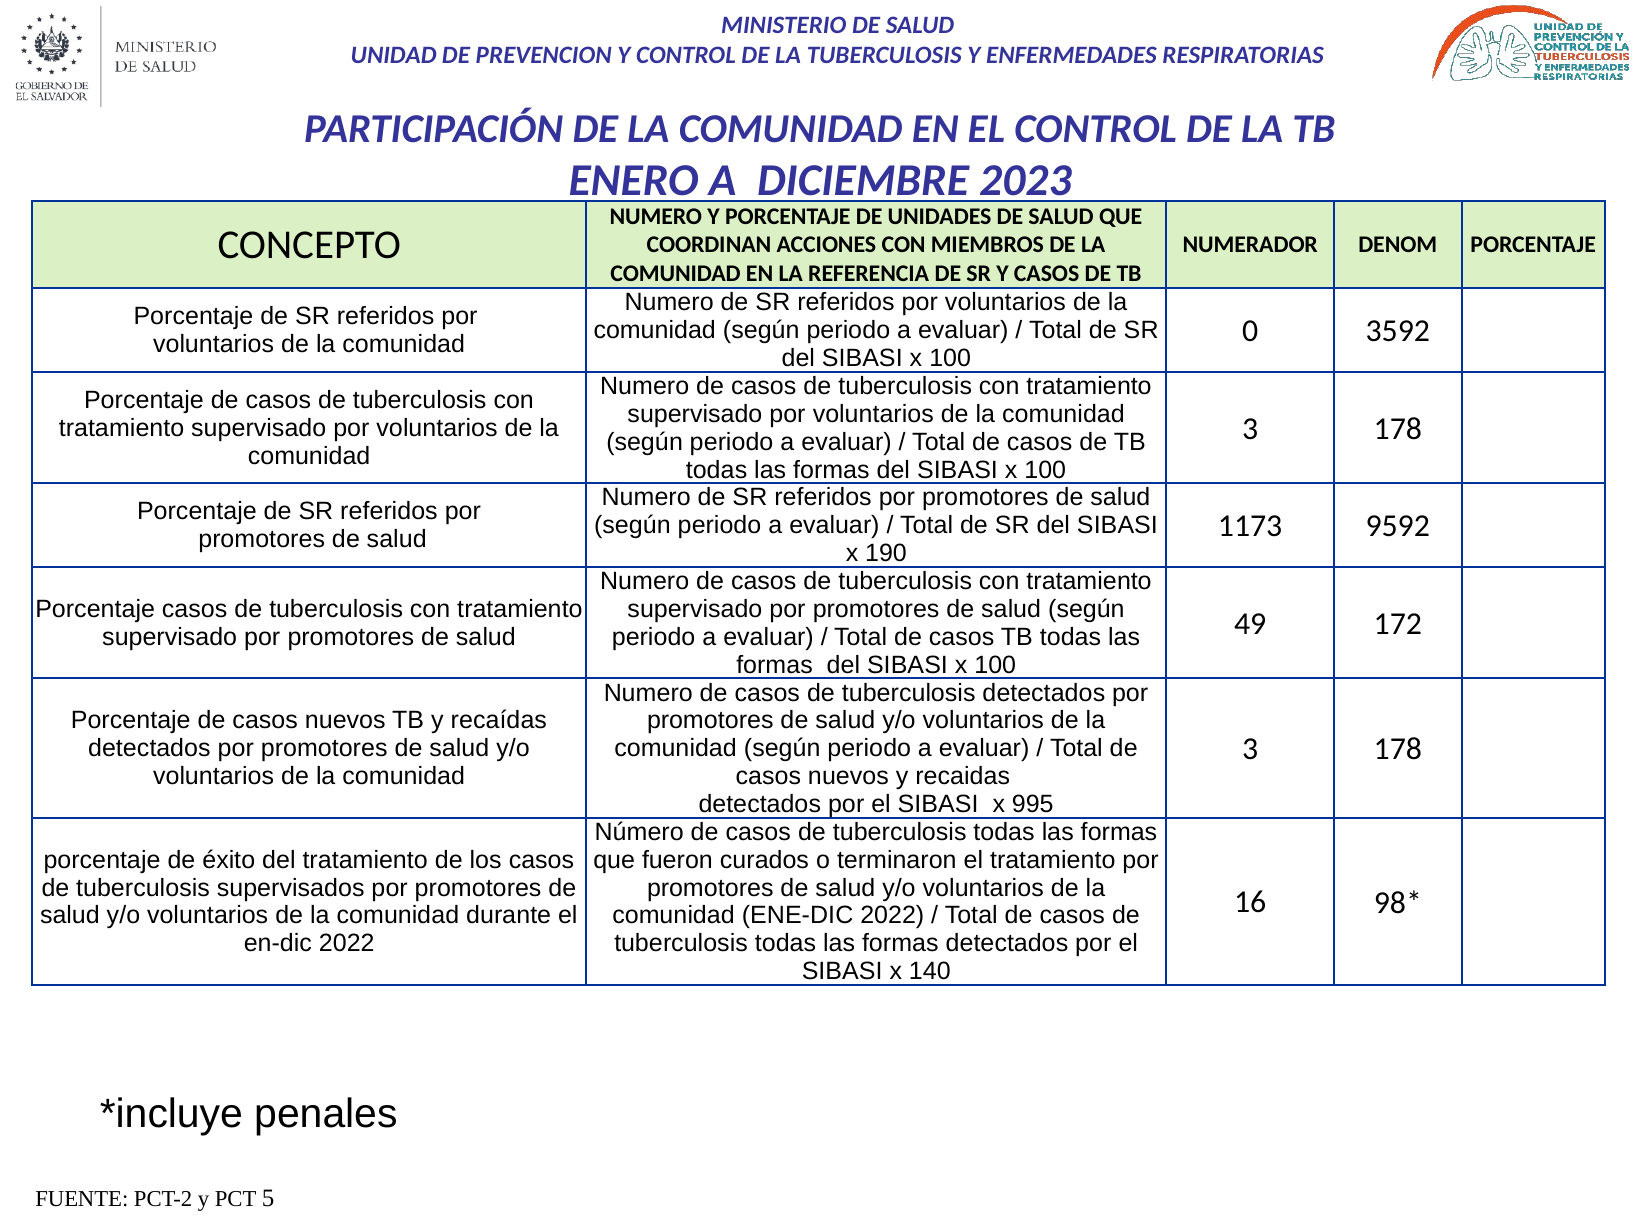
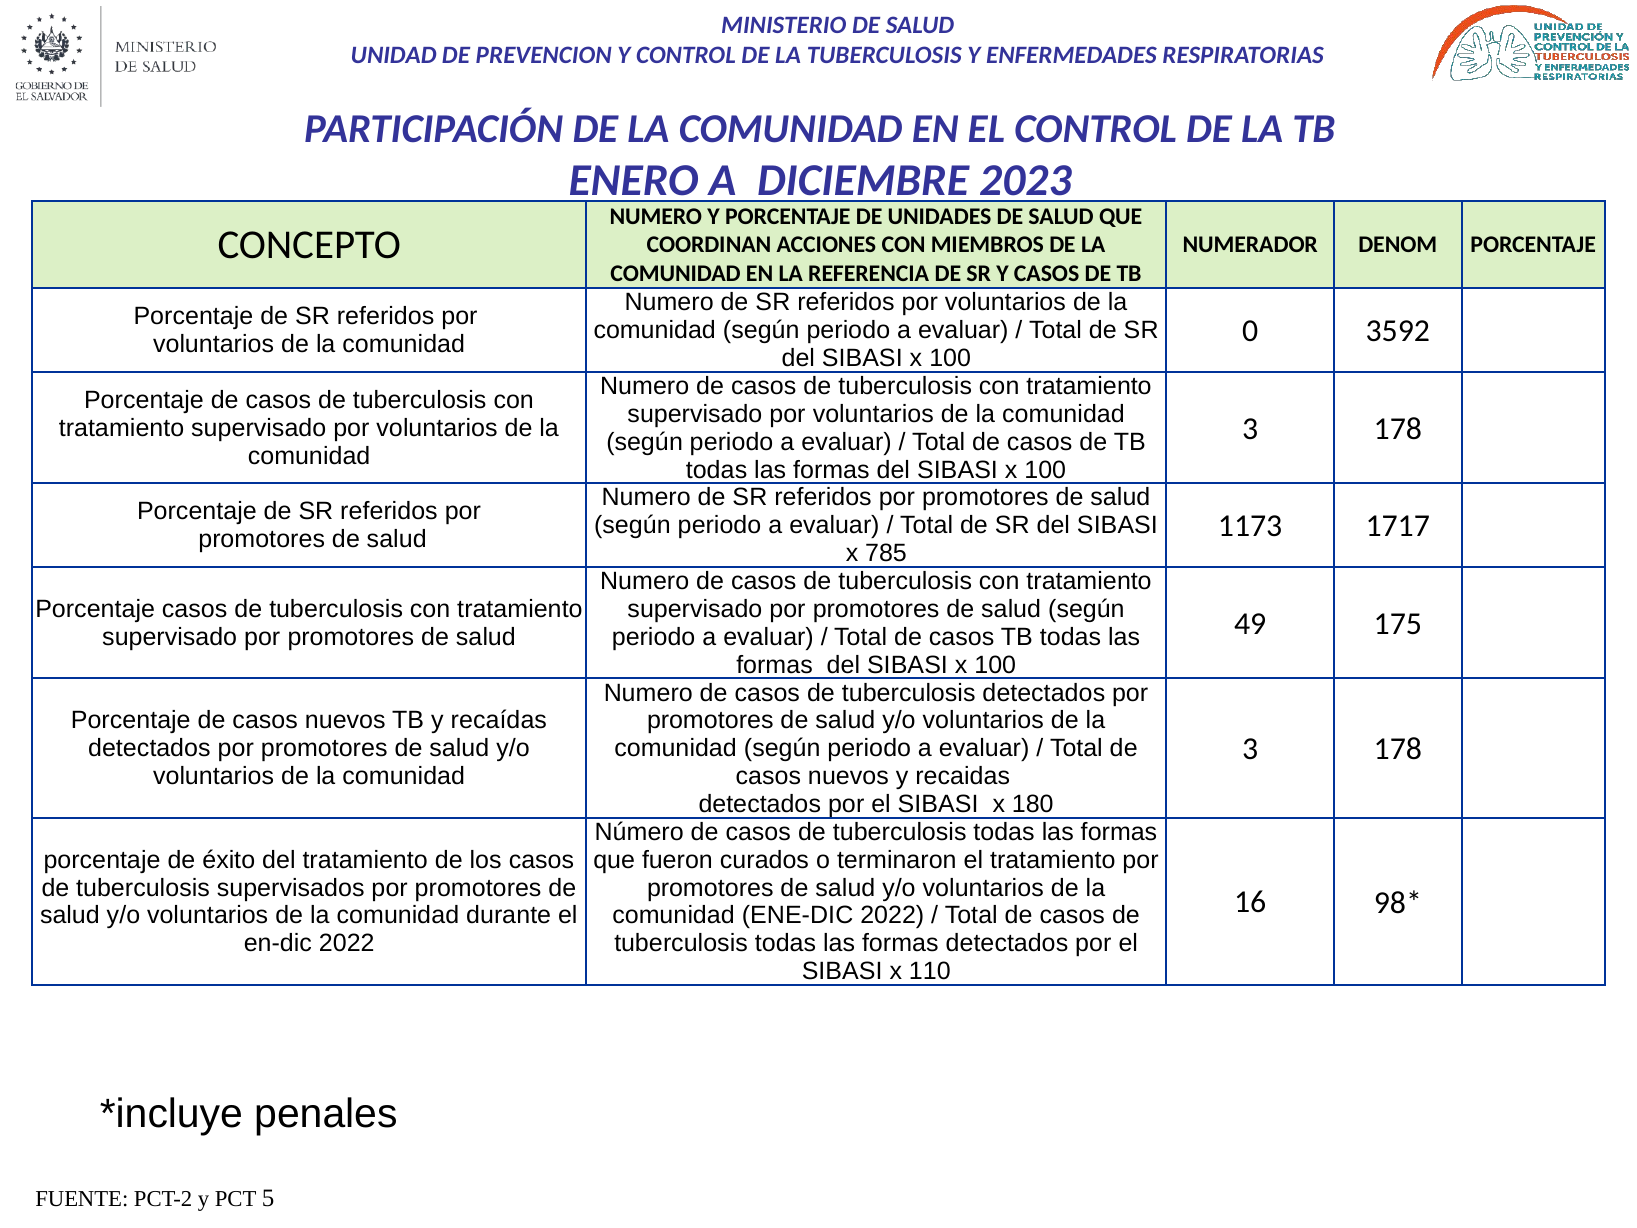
9592: 9592 -> 1717
190: 190 -> 785
172: 172 -> 175
995: 995 -> 180
140: 140 -> 110
